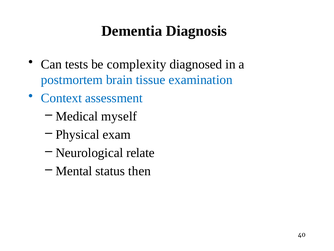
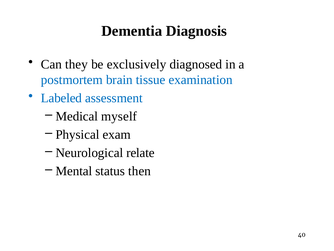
tests: tests -> they
complexity: complexity -> exclusively
Context: Context -> Labeled
